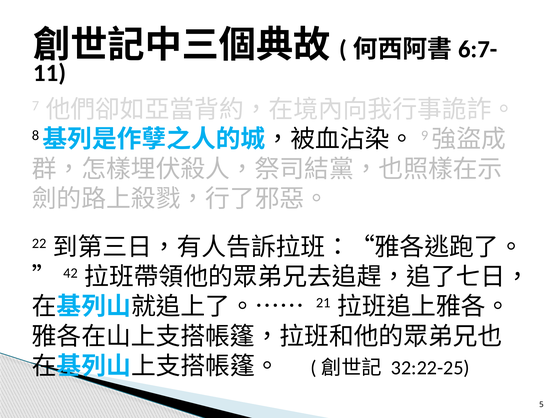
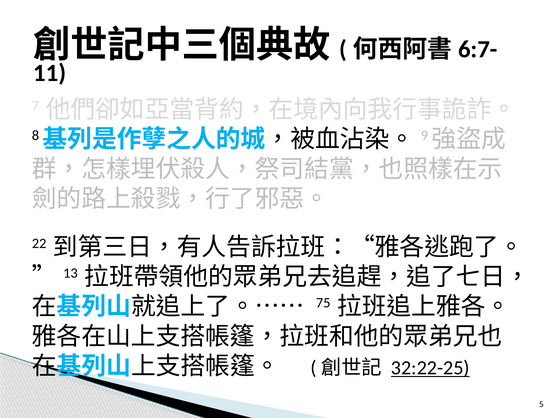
42: 42 -> 13
21: 21 -> 75
32:22-25 underline: none -> present
